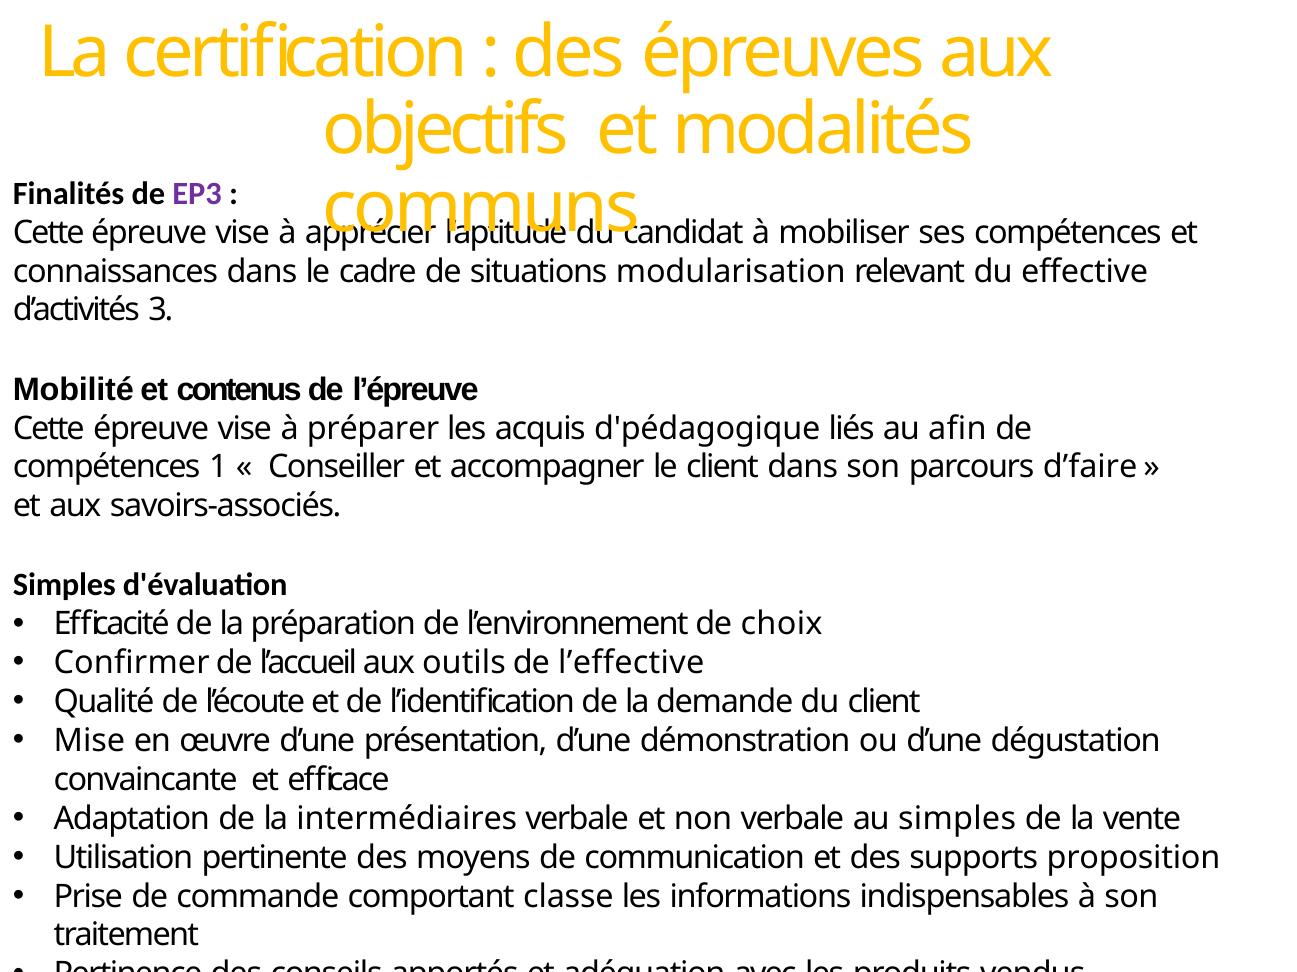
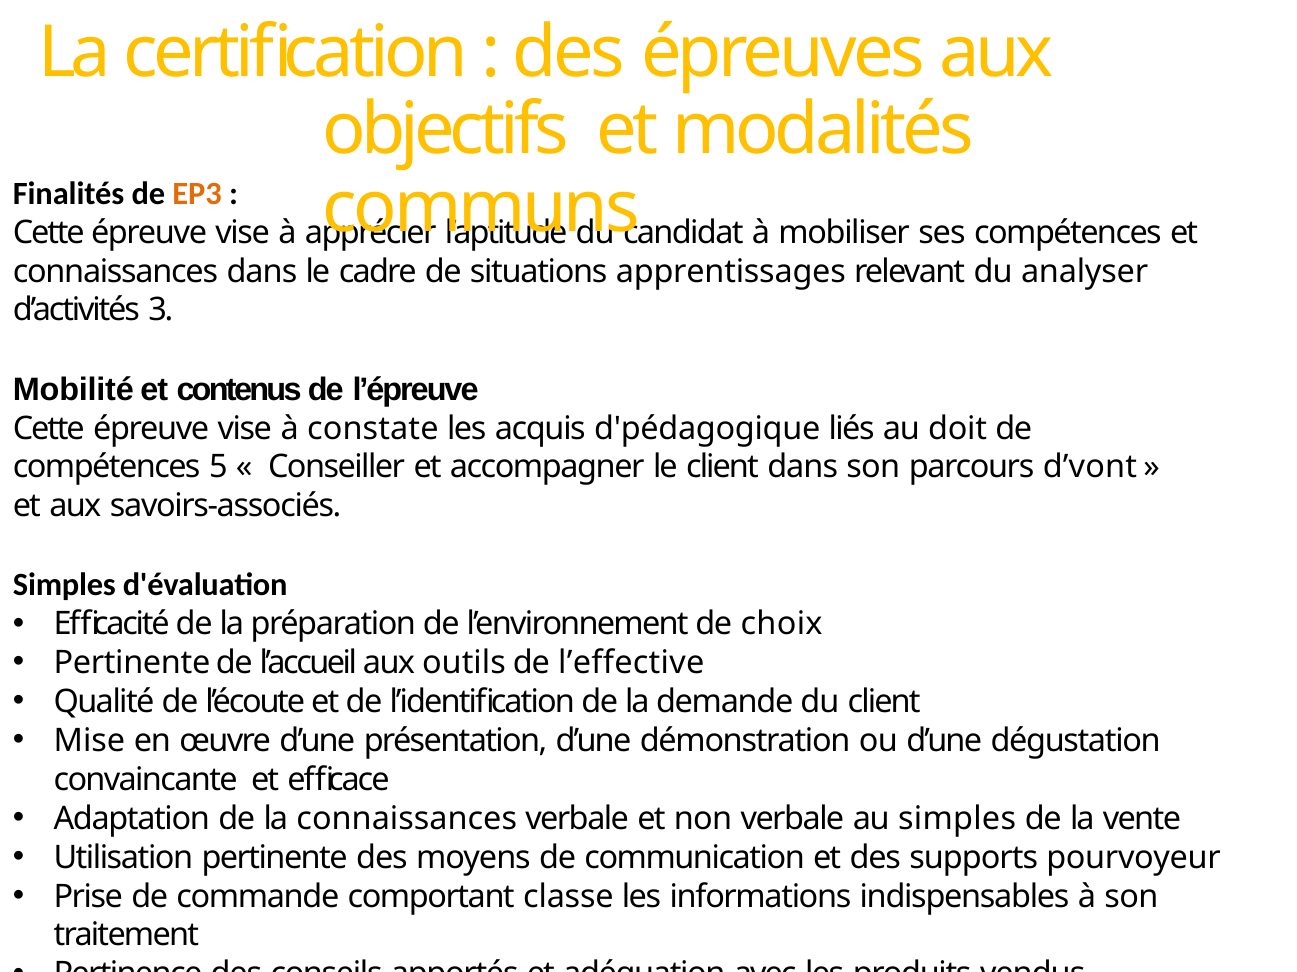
EP3 colour: purple -> orange
modularisation: modularisation -> apprentissages
effective: effective -> analyser
préparer: préparer -> constate
afin: afin -> doit
1: 1 -> 5
d’faire: d’faire -> d’vont
Confirmer at (132, 663): Confirmer -> Pertinente
la intermédiaires: intermédiaires -> connaissances
proposition: proposition -> pourvoyeur
